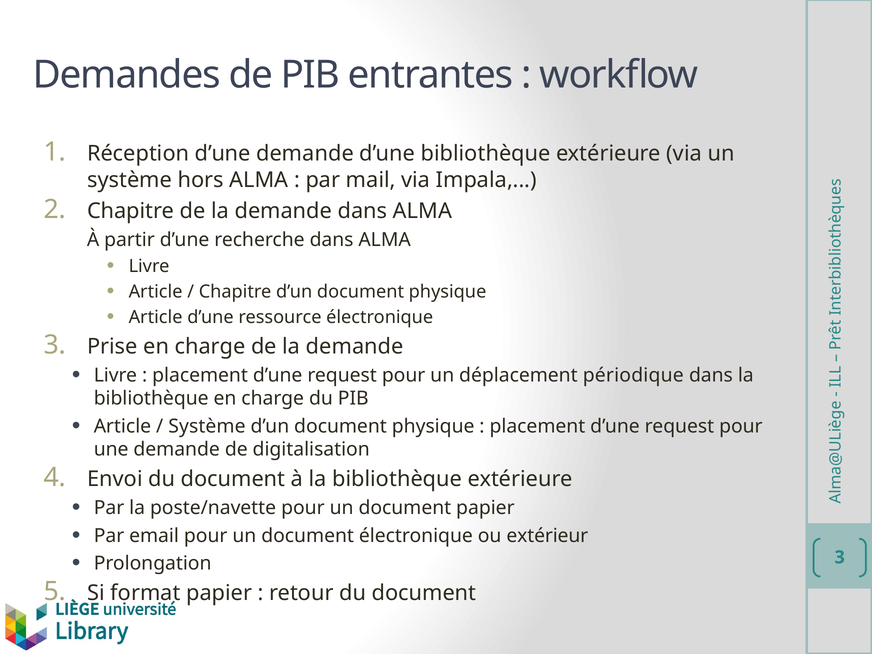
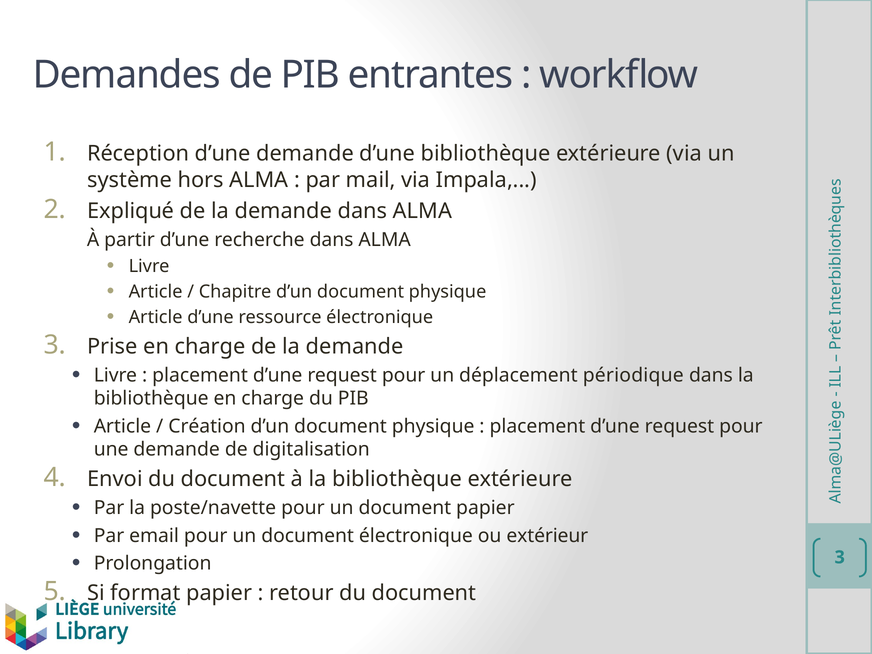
Chapitre at (131, 211): Chapitre -> Expliqué
Système at (207, 426): Système -> Création
